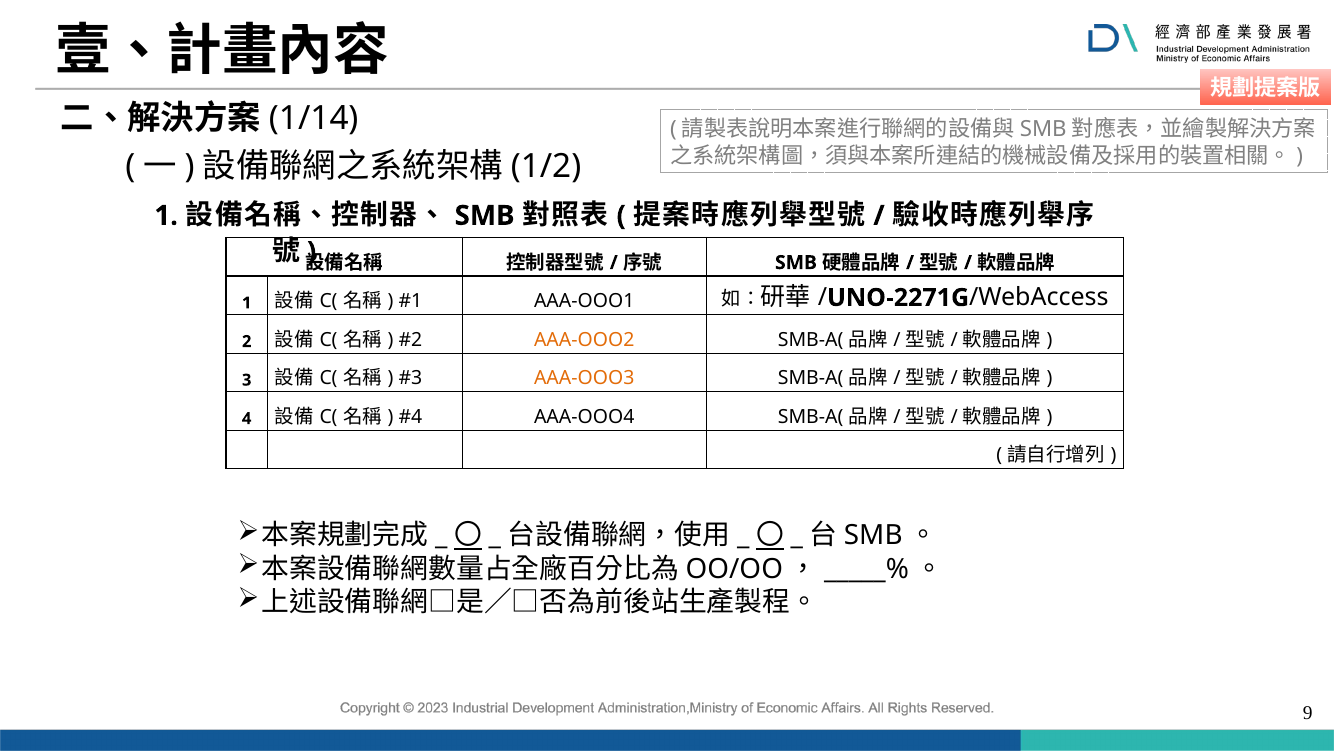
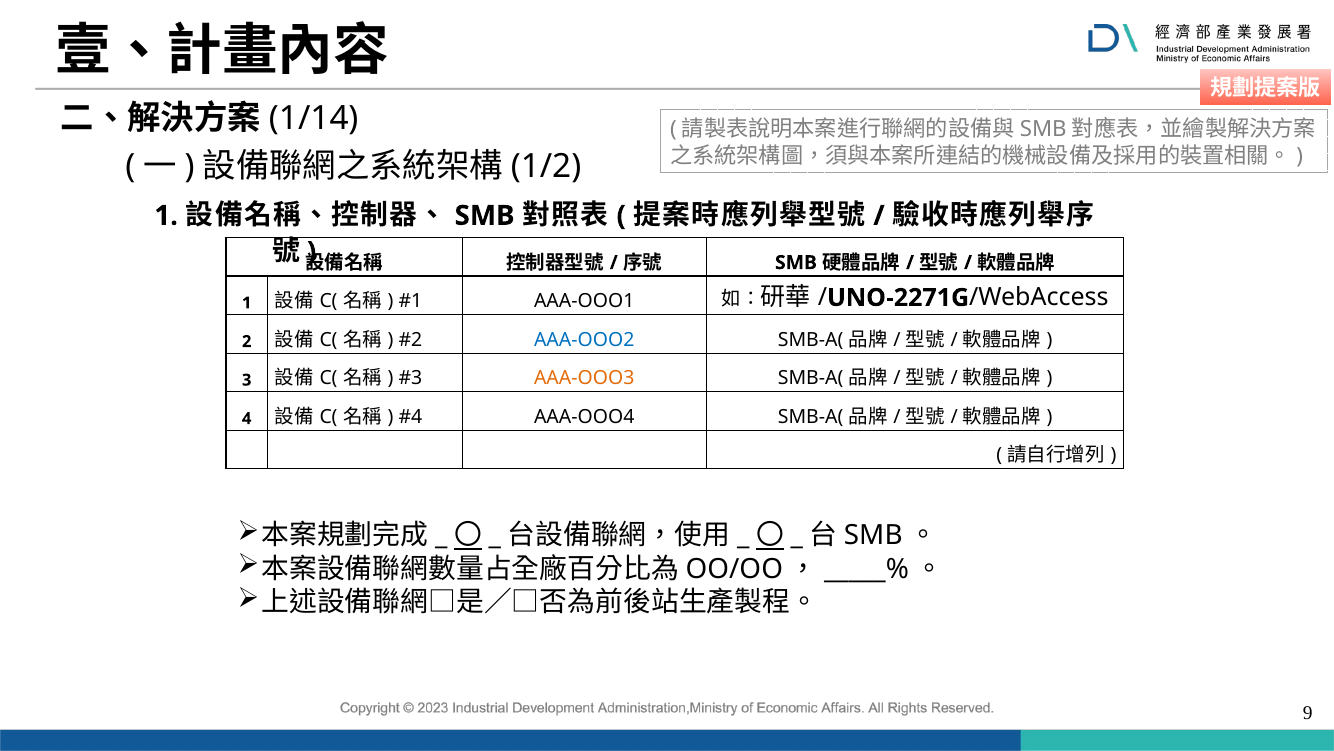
AAA-OOO2 colour: orange -> blue
